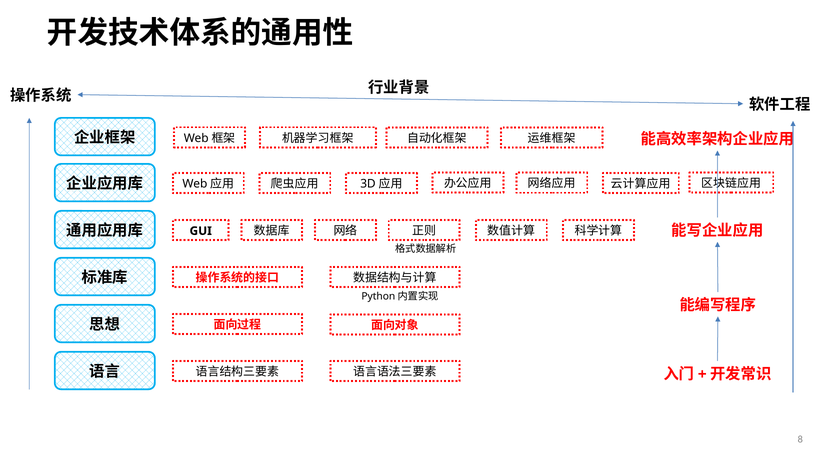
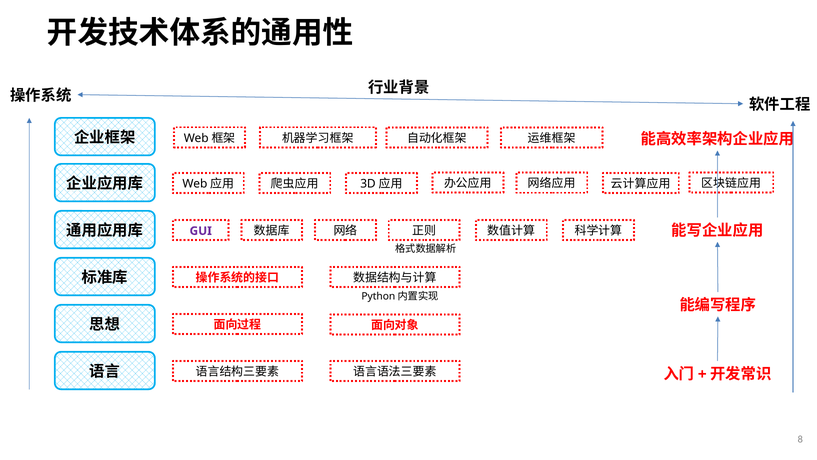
GUI colour: black -> purple
